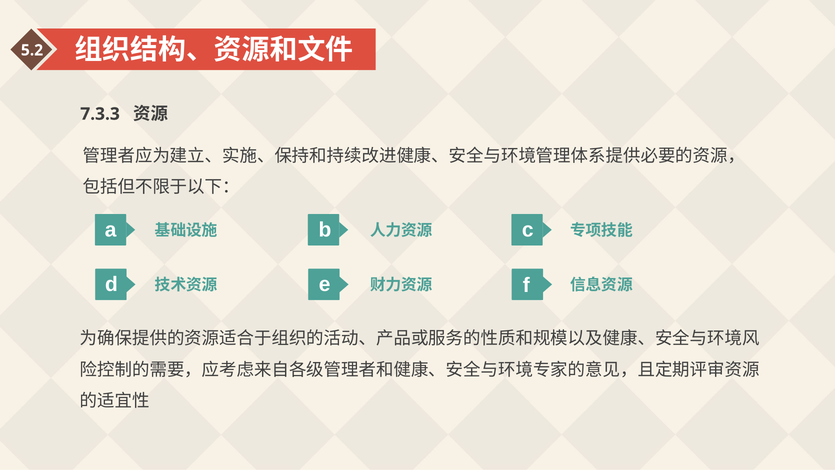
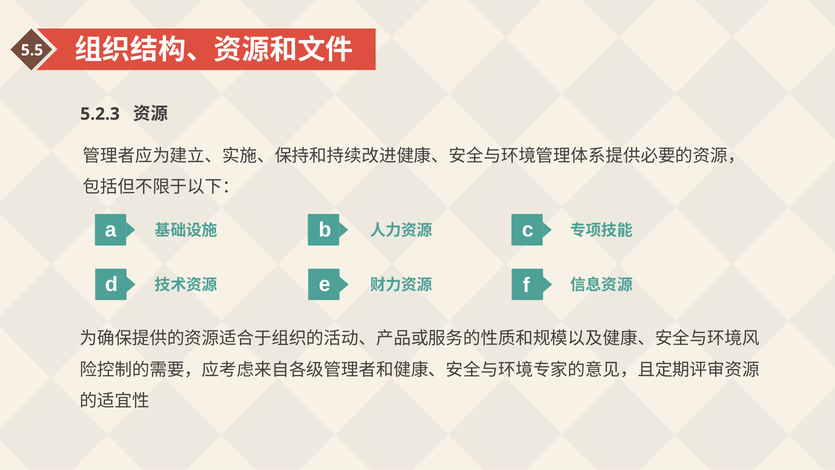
5.2: 5.2 -> 5.5
7.3.3: 7.3.3 -> 5.2.3
